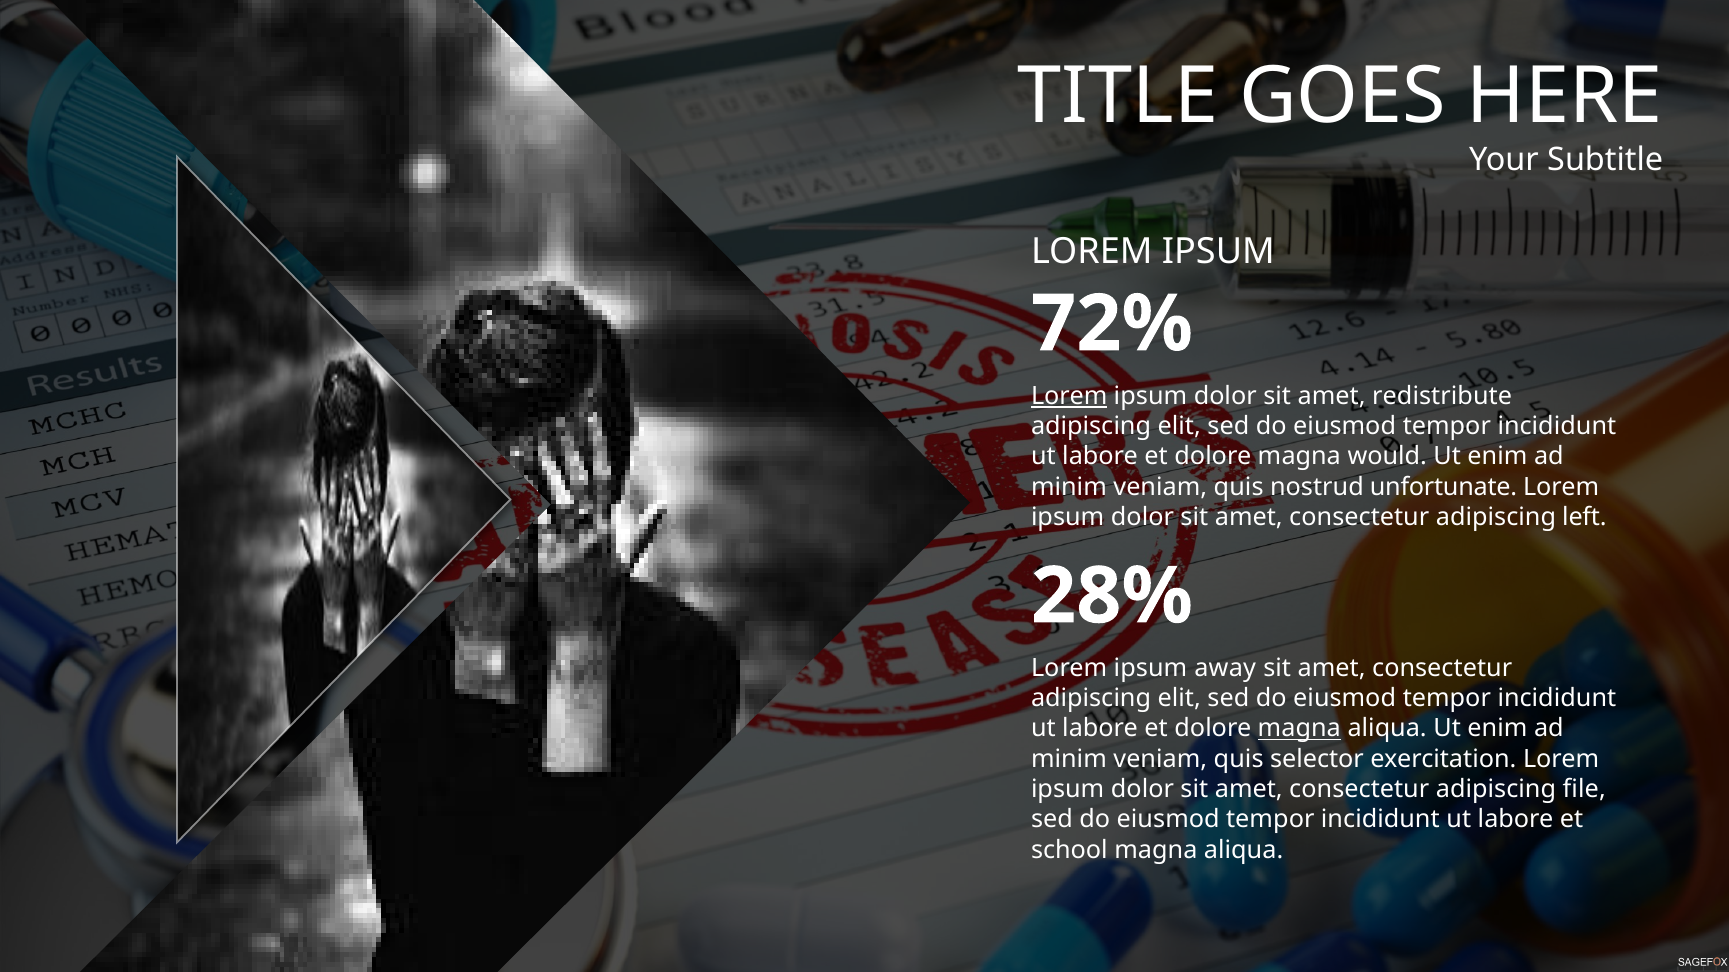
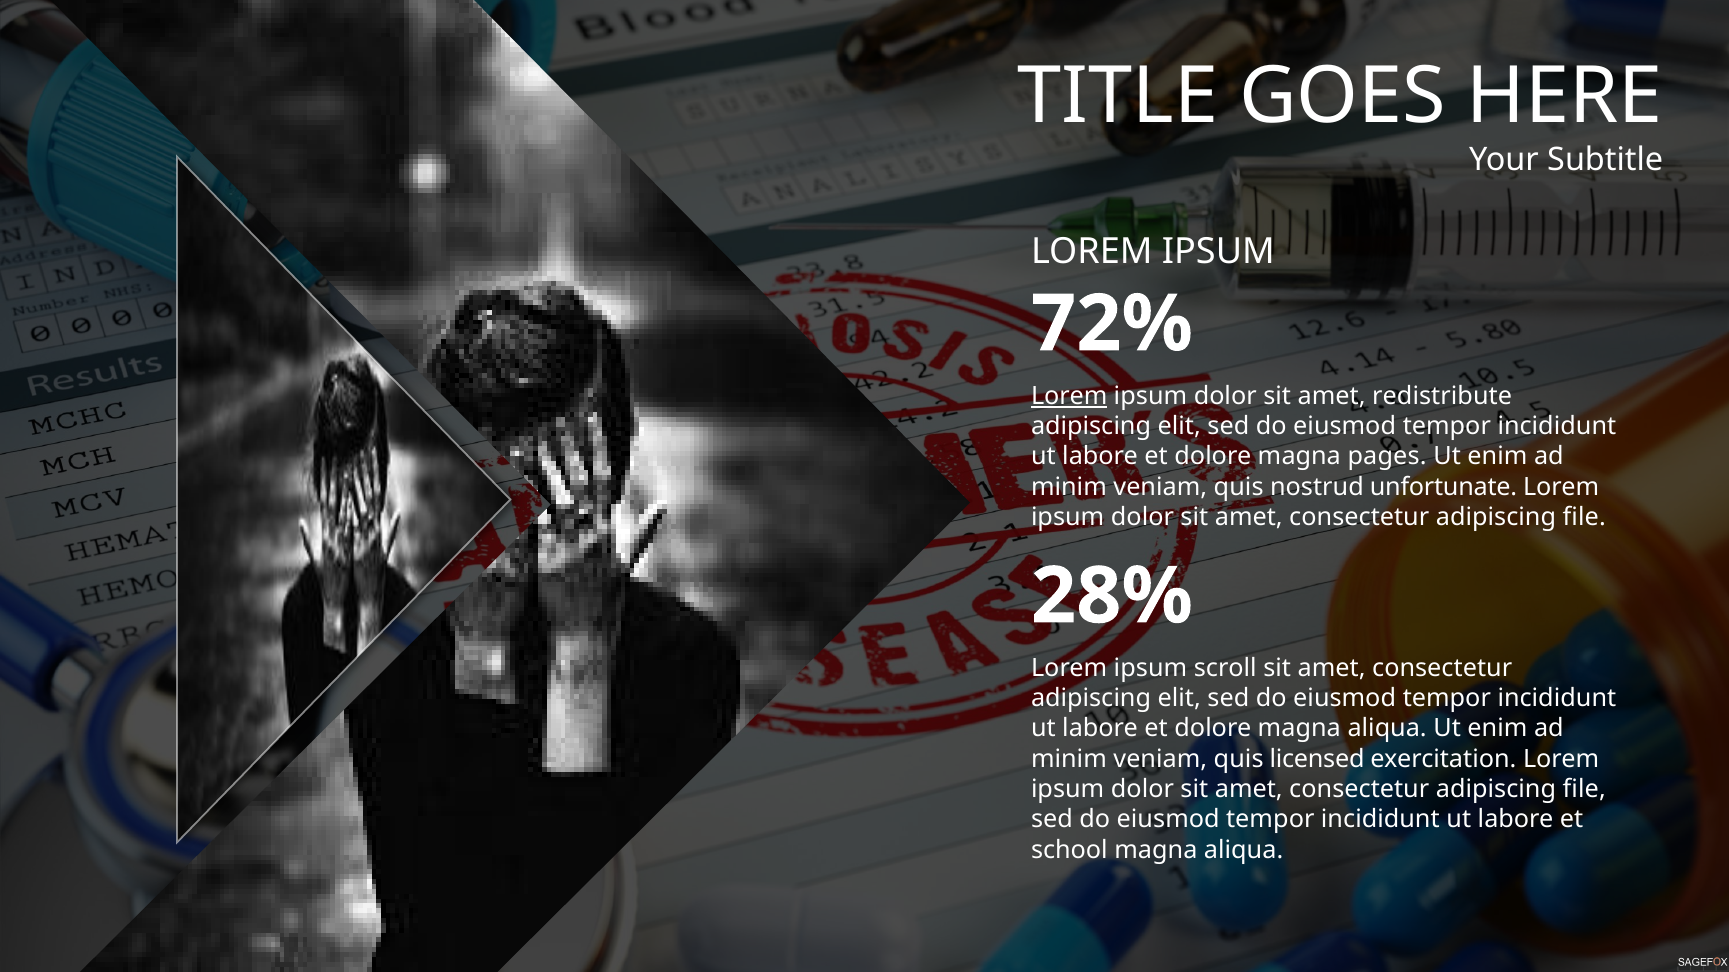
would: would -> pages
left at (1584, 517): left -> file
away: away -> scroll
magna at (1299, 729) underline: present -> none
selector: selector -> licensed
